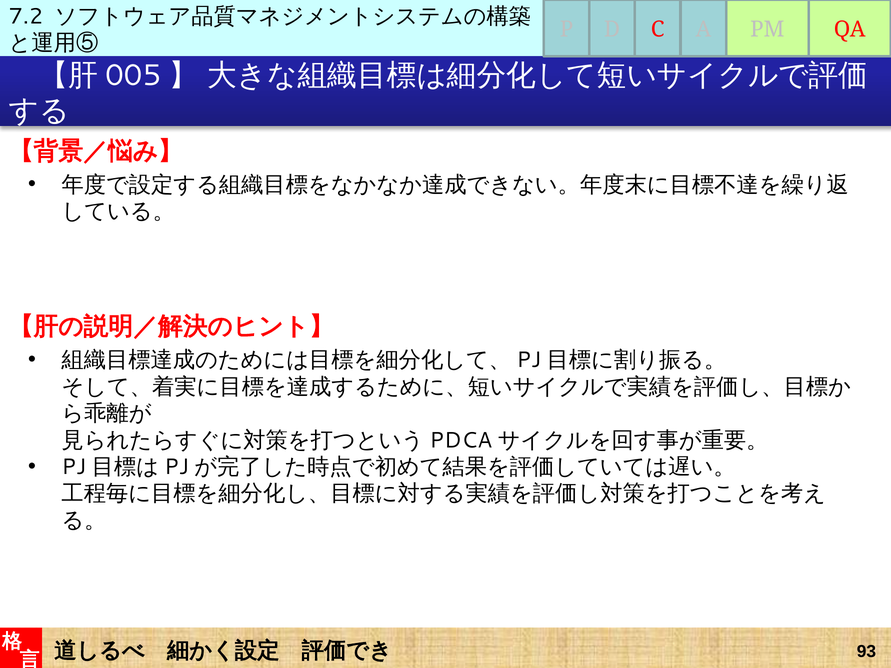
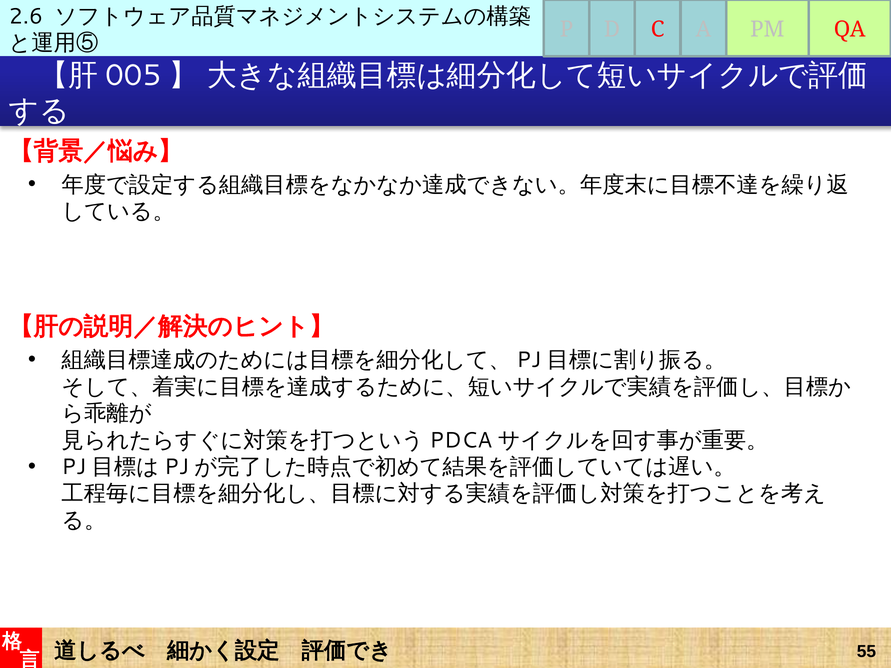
7.2: 7.2 -> 2.6
93: 93 -> 55
